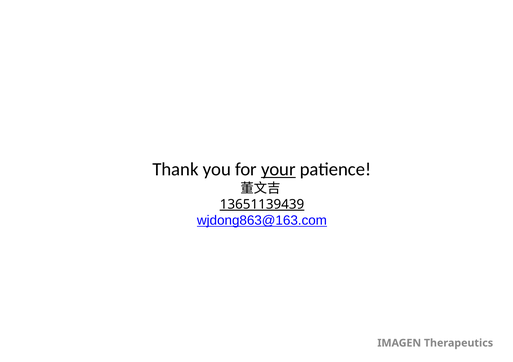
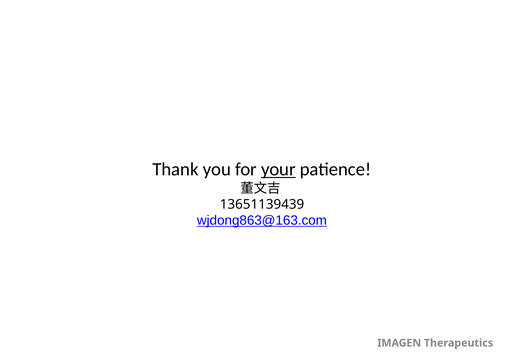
13651139439 underline: present -> none
